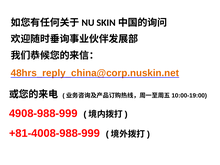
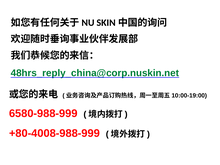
48hrs_reply_china@corp.nuskin.net colour: orange -> green
4908-988-999: 4908-988-999 -> 6580-988-999
+81-4008-988-999: +81-4008-988-999 -> +80-4008-988-999
